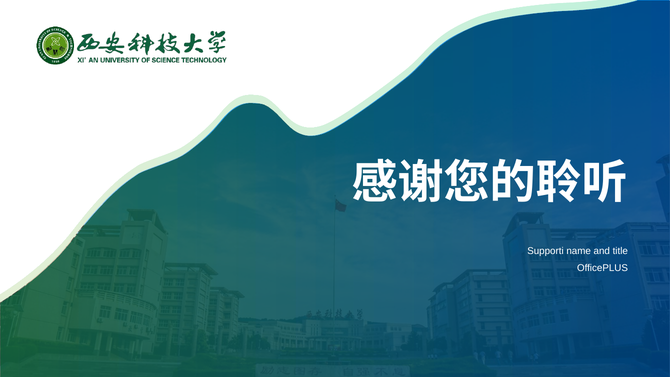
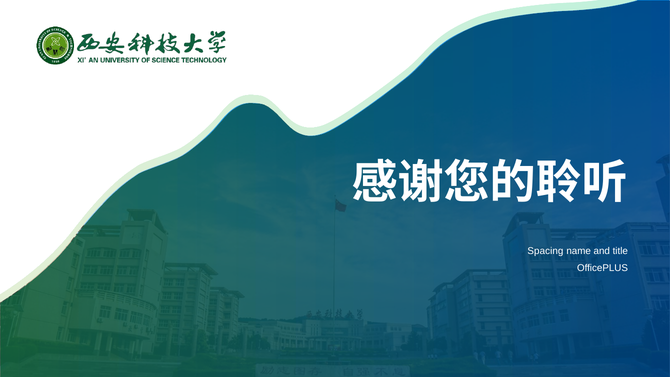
Supporti: Supporti -> Spacing
